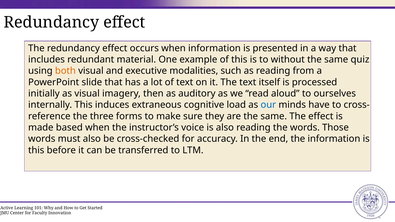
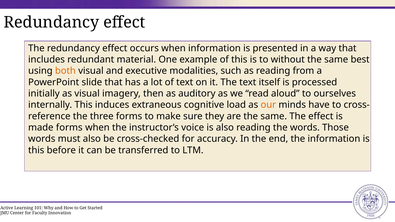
quiz: quiz -> best
our colour: blue -> orange
made based: based -> forms
